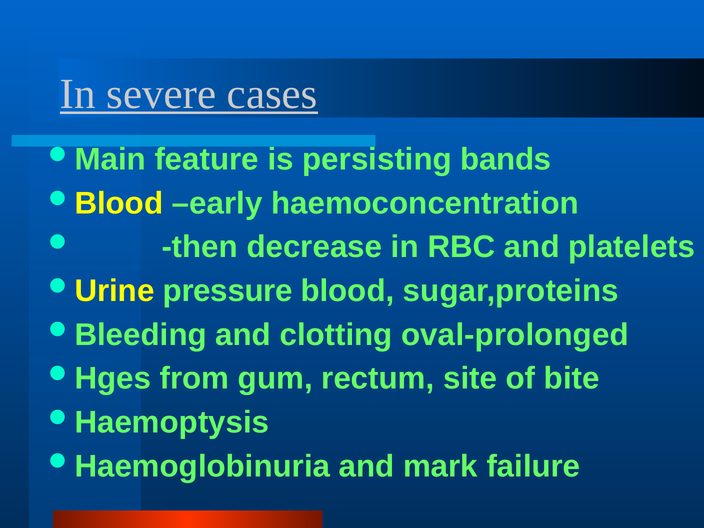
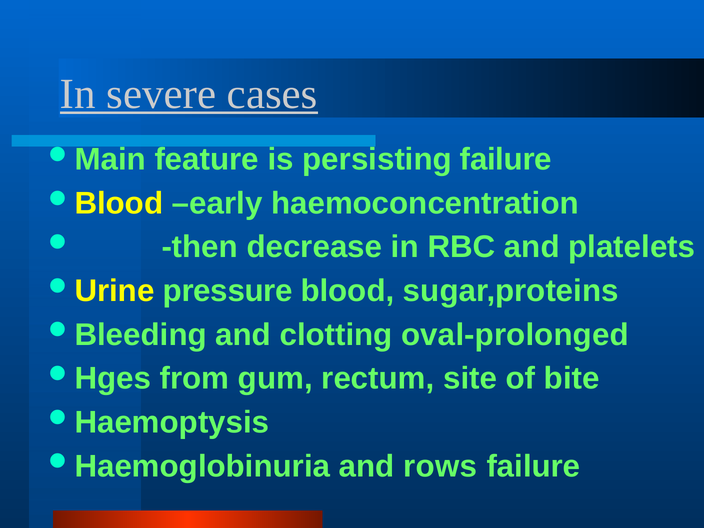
persisting bands: bands -> failure
mark: mark -> rows
